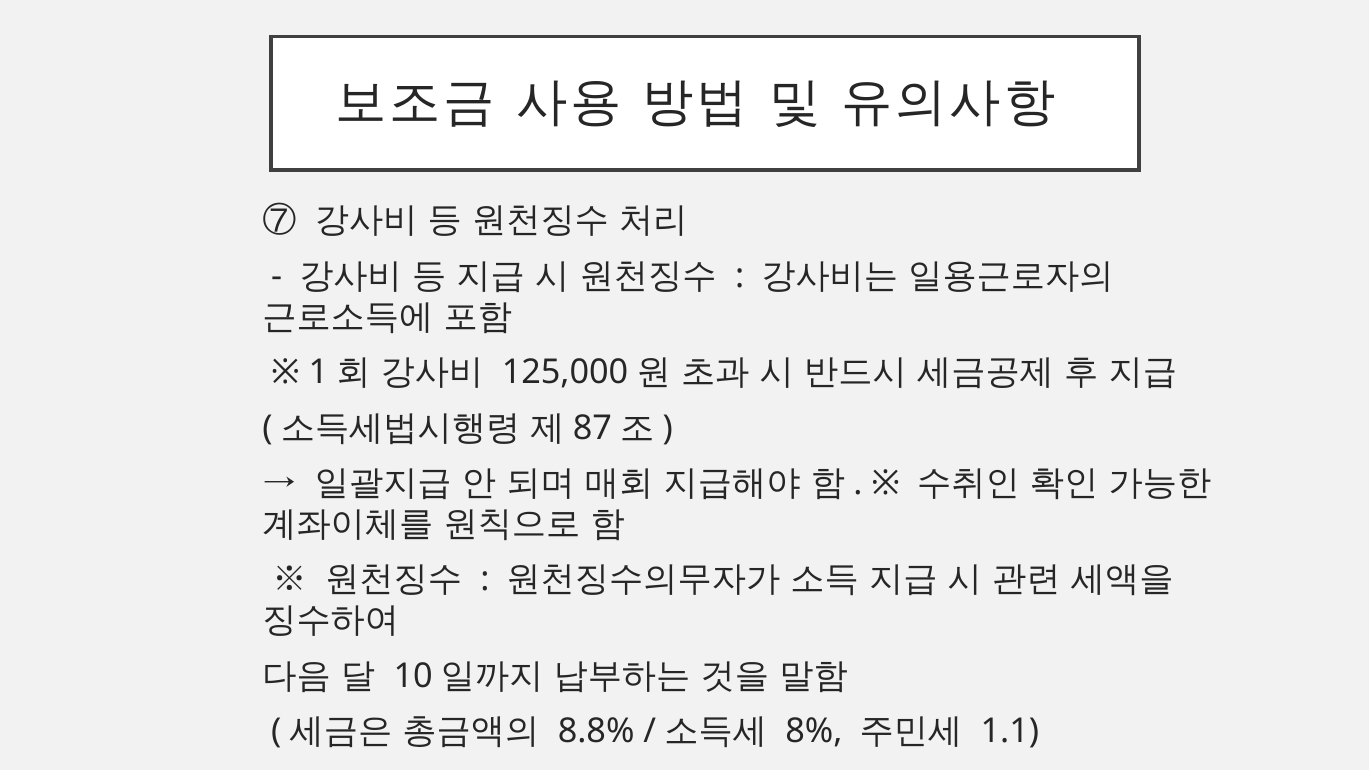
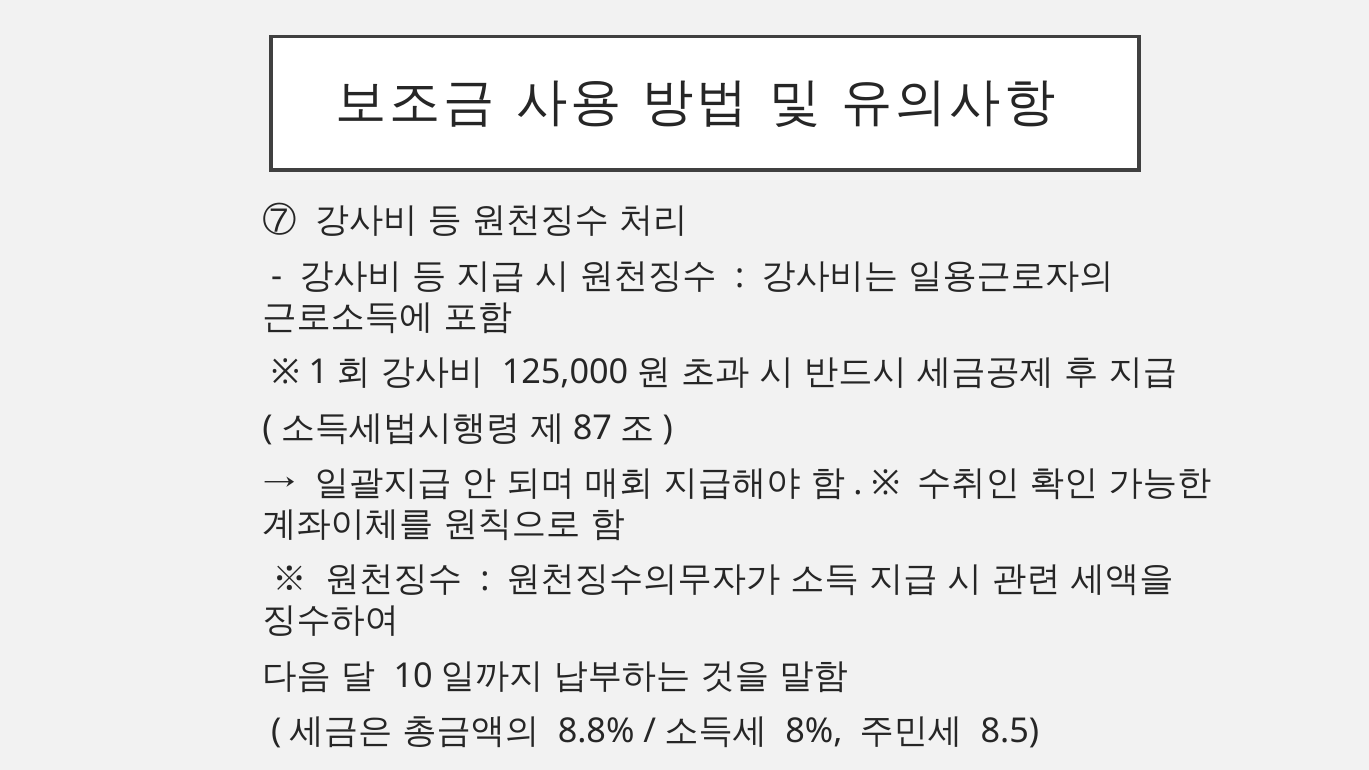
1.1: 1.1 -> 8.5
